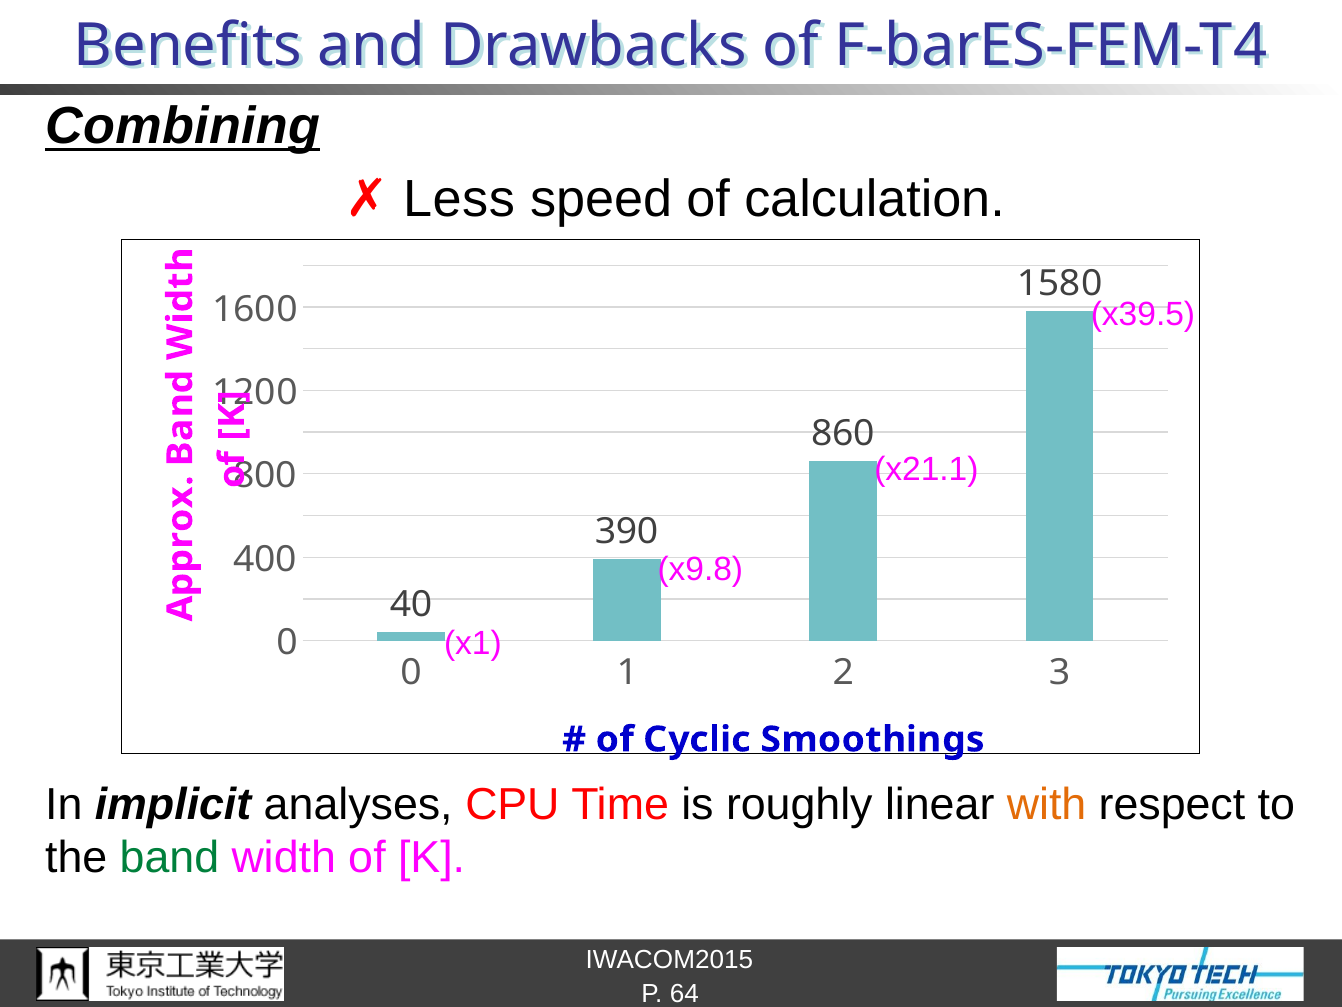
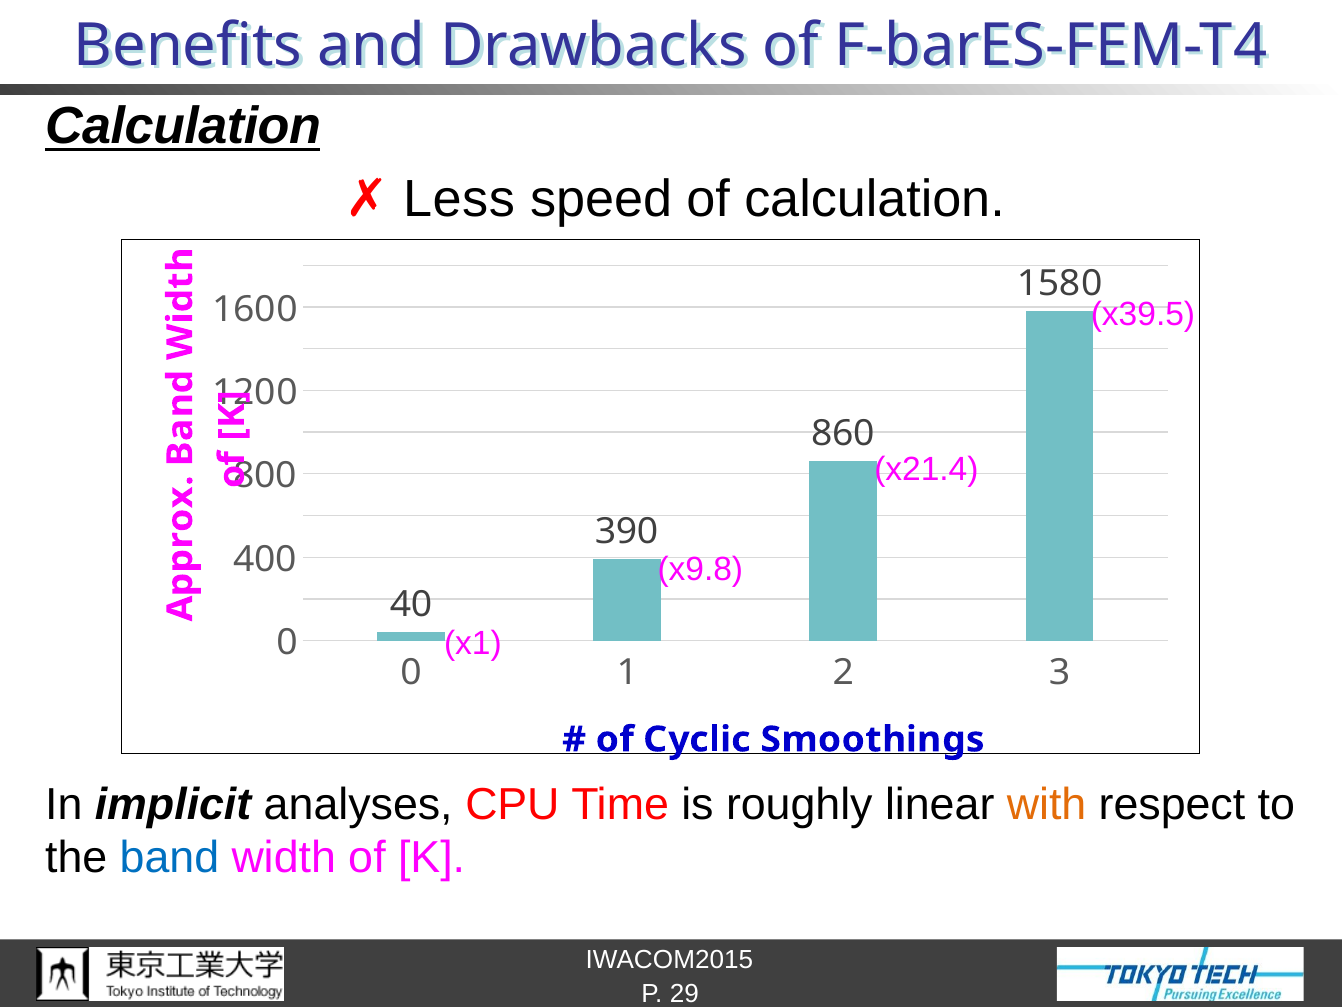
Combining at (183, 127): Combining -> Calculation
x21.1: x21.1 -> x21.4
band colour: green -> blue
64: 64 -> 29
